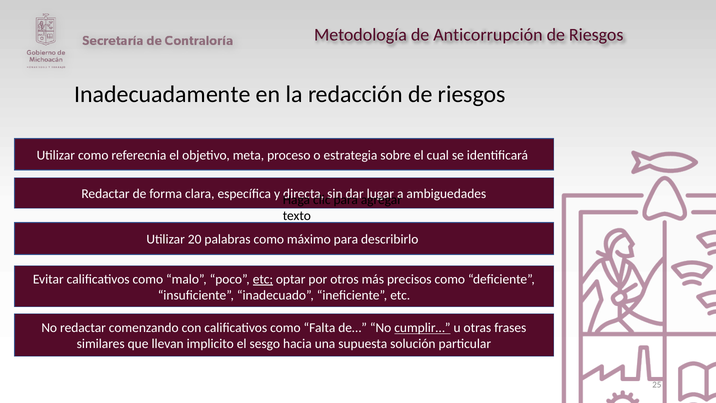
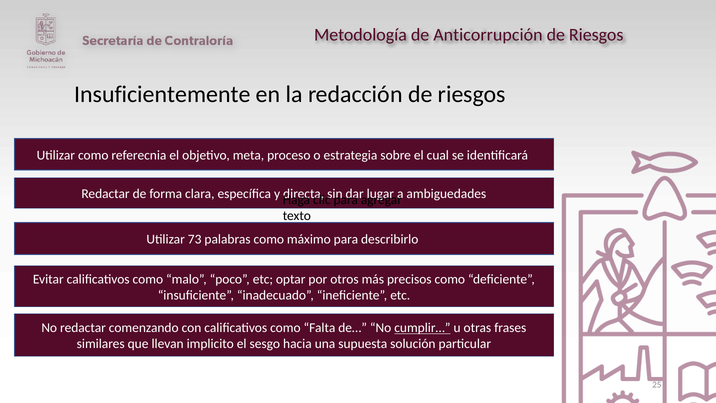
Inadecuadamente: Inadecuadamente -> Insuficientemente
20: 20 -> 73
etc at (263, 279) underline: present -> none
